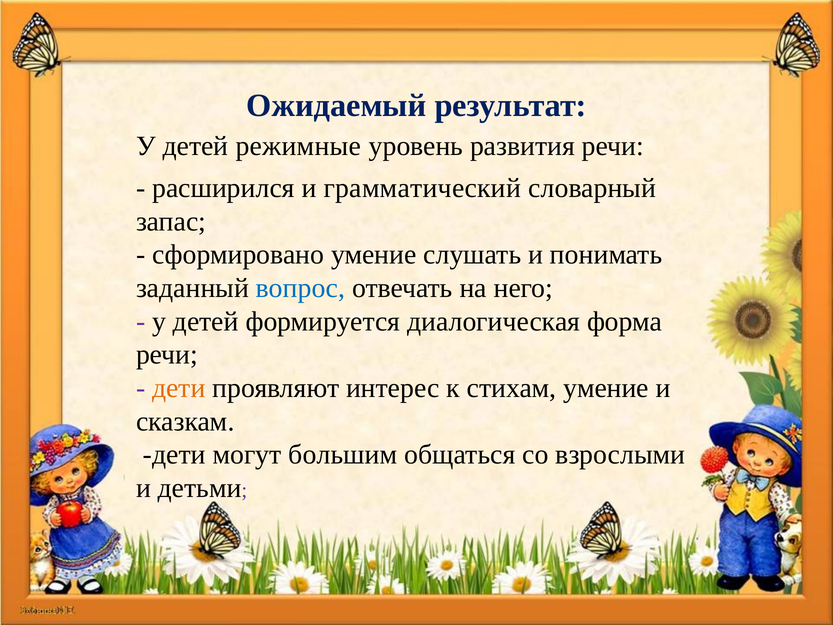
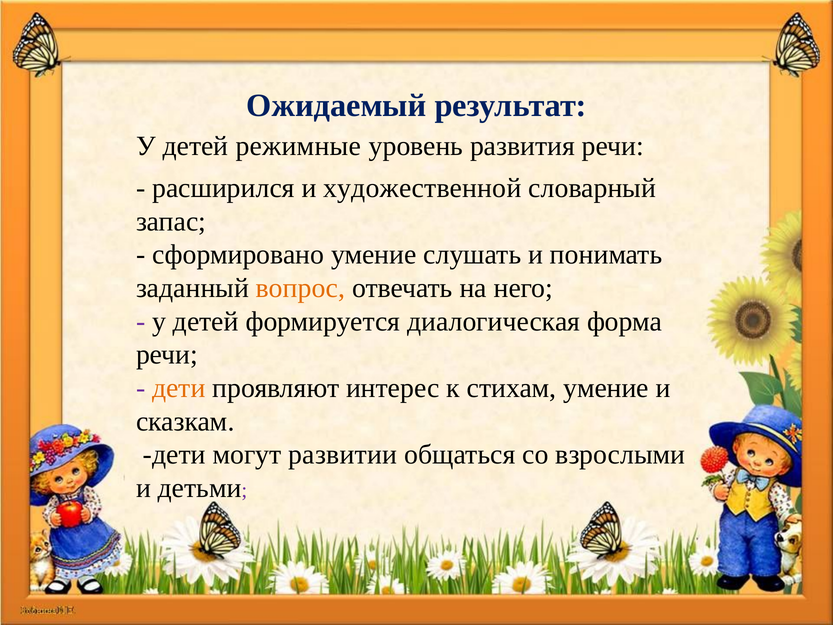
грамматический: грамматический -> художественной
вопрос colour: blue -> orange
большим: большим -> развитии
